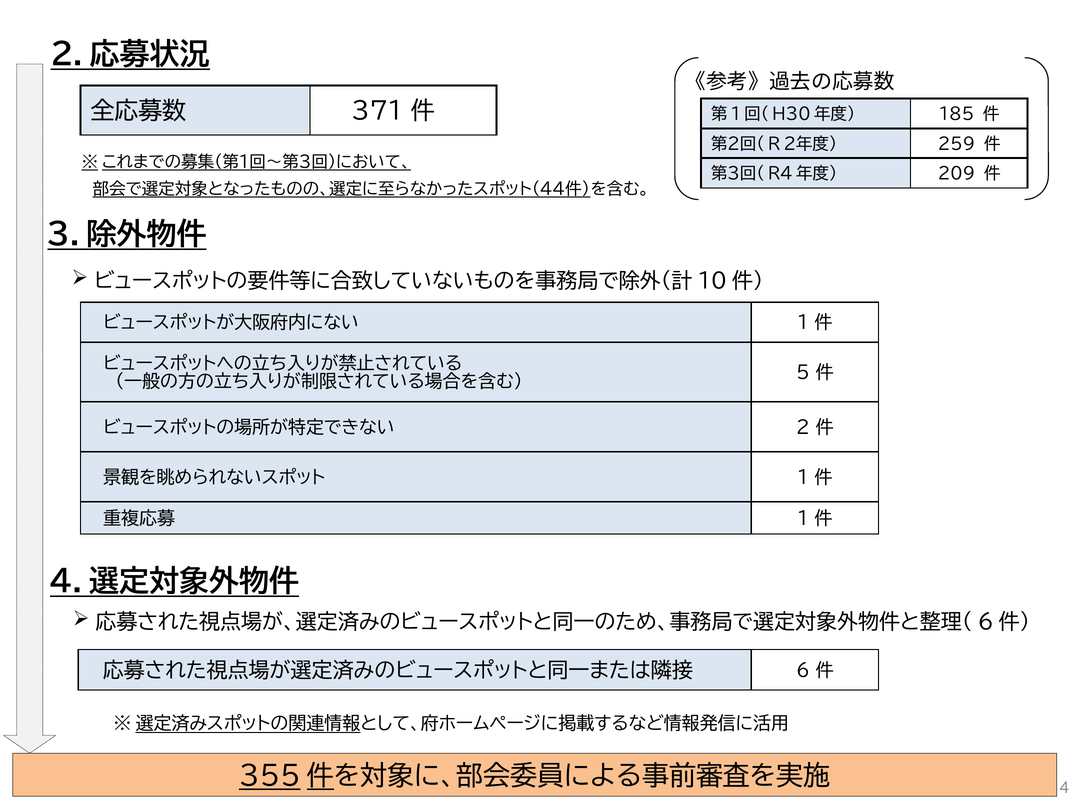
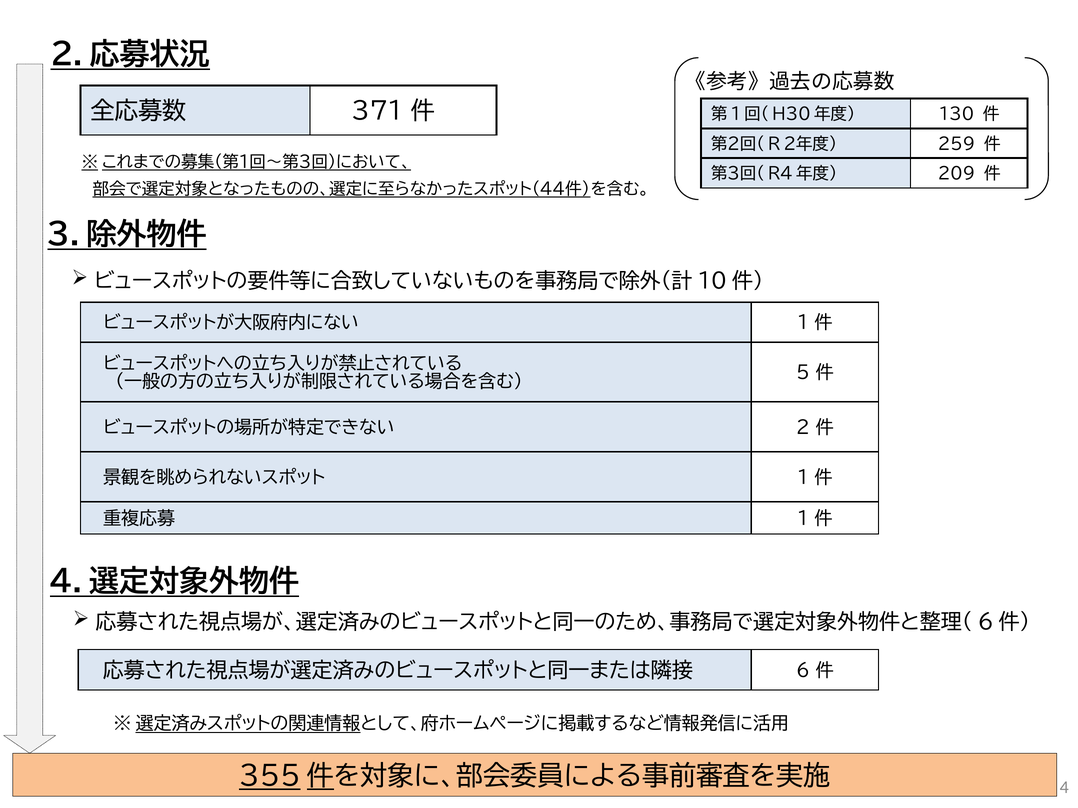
185: 185 -> 130
